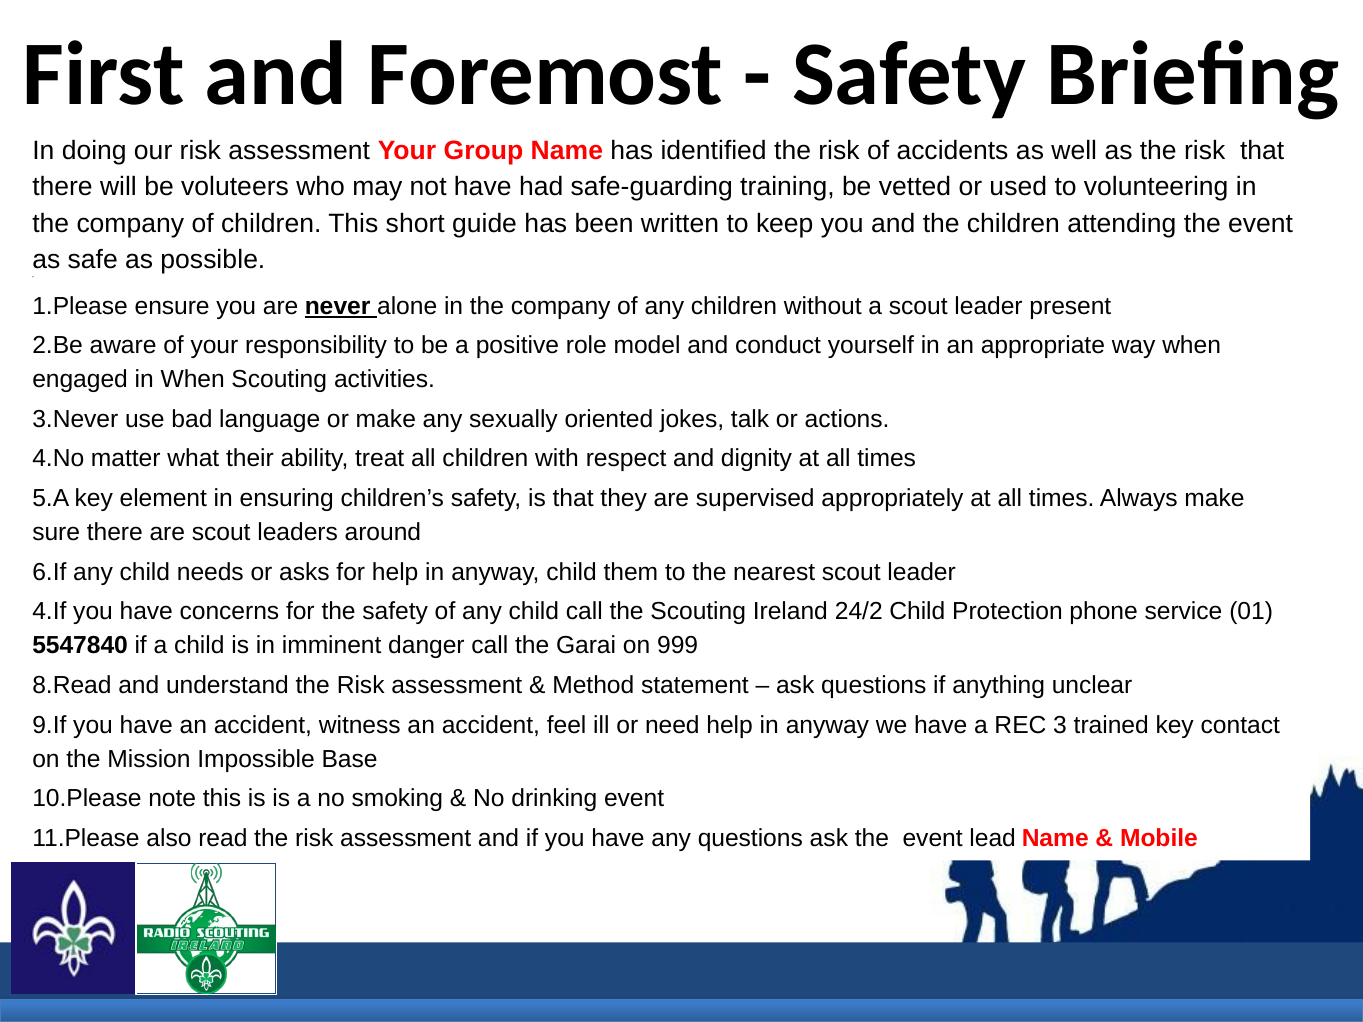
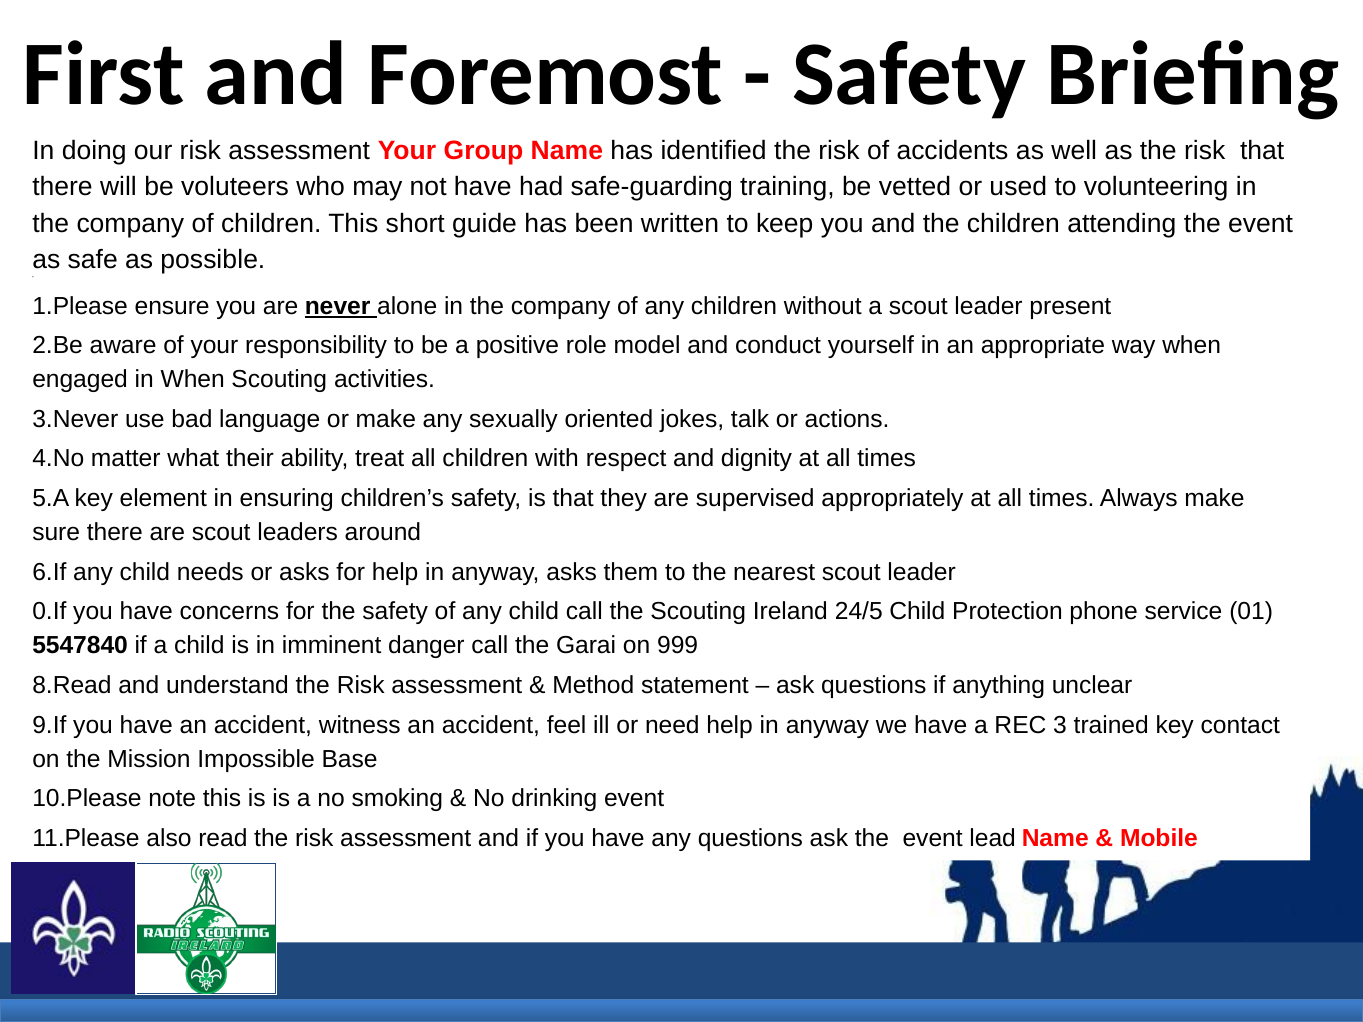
anyway child: child -> asks
4.If: 4.If -> 0.If
24/2: 24/2 -> 24/5
